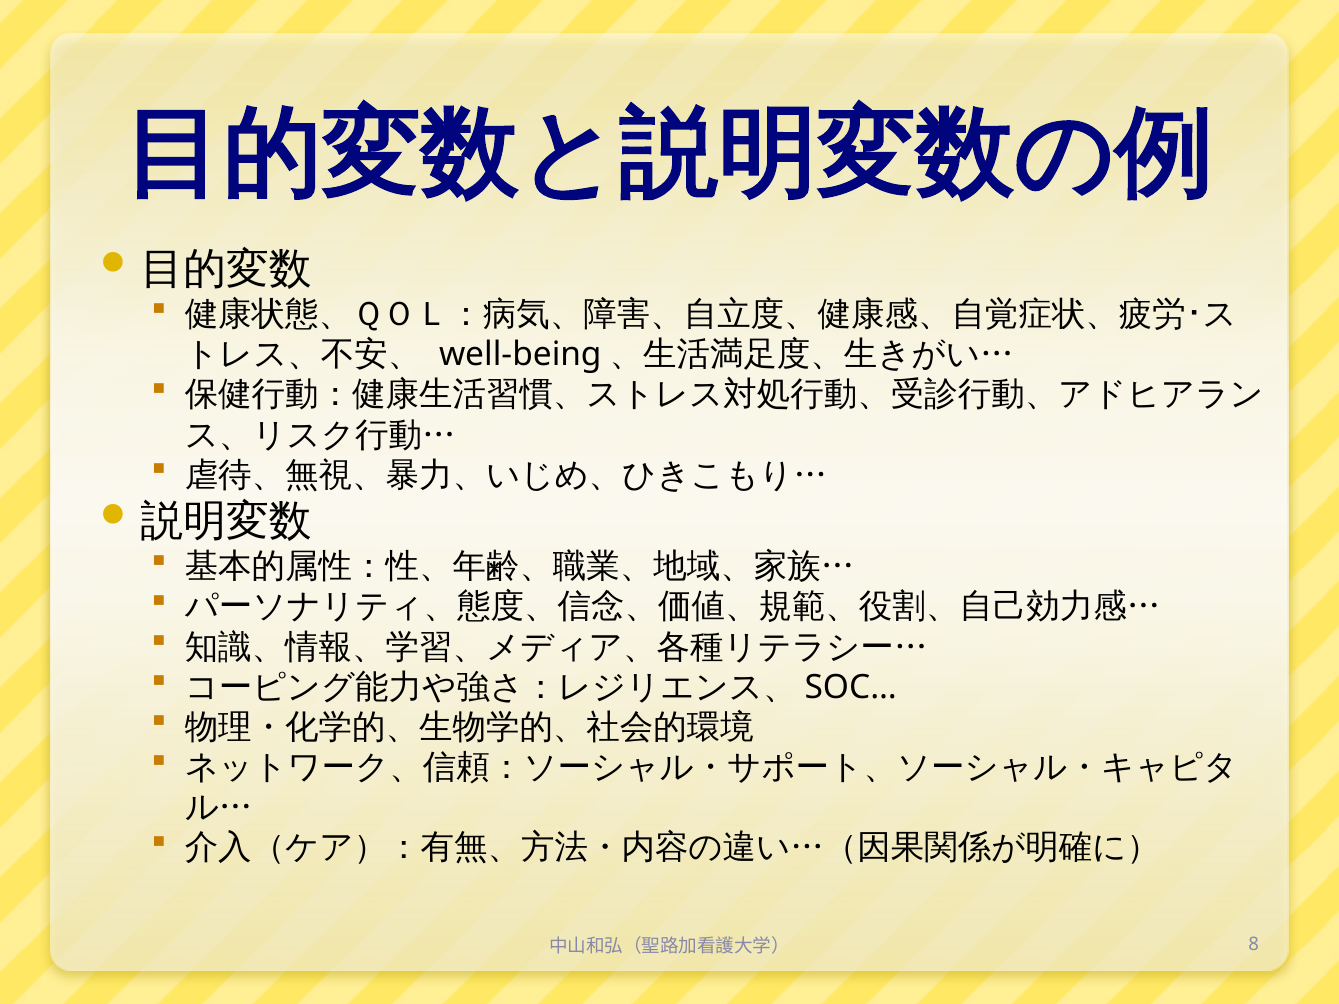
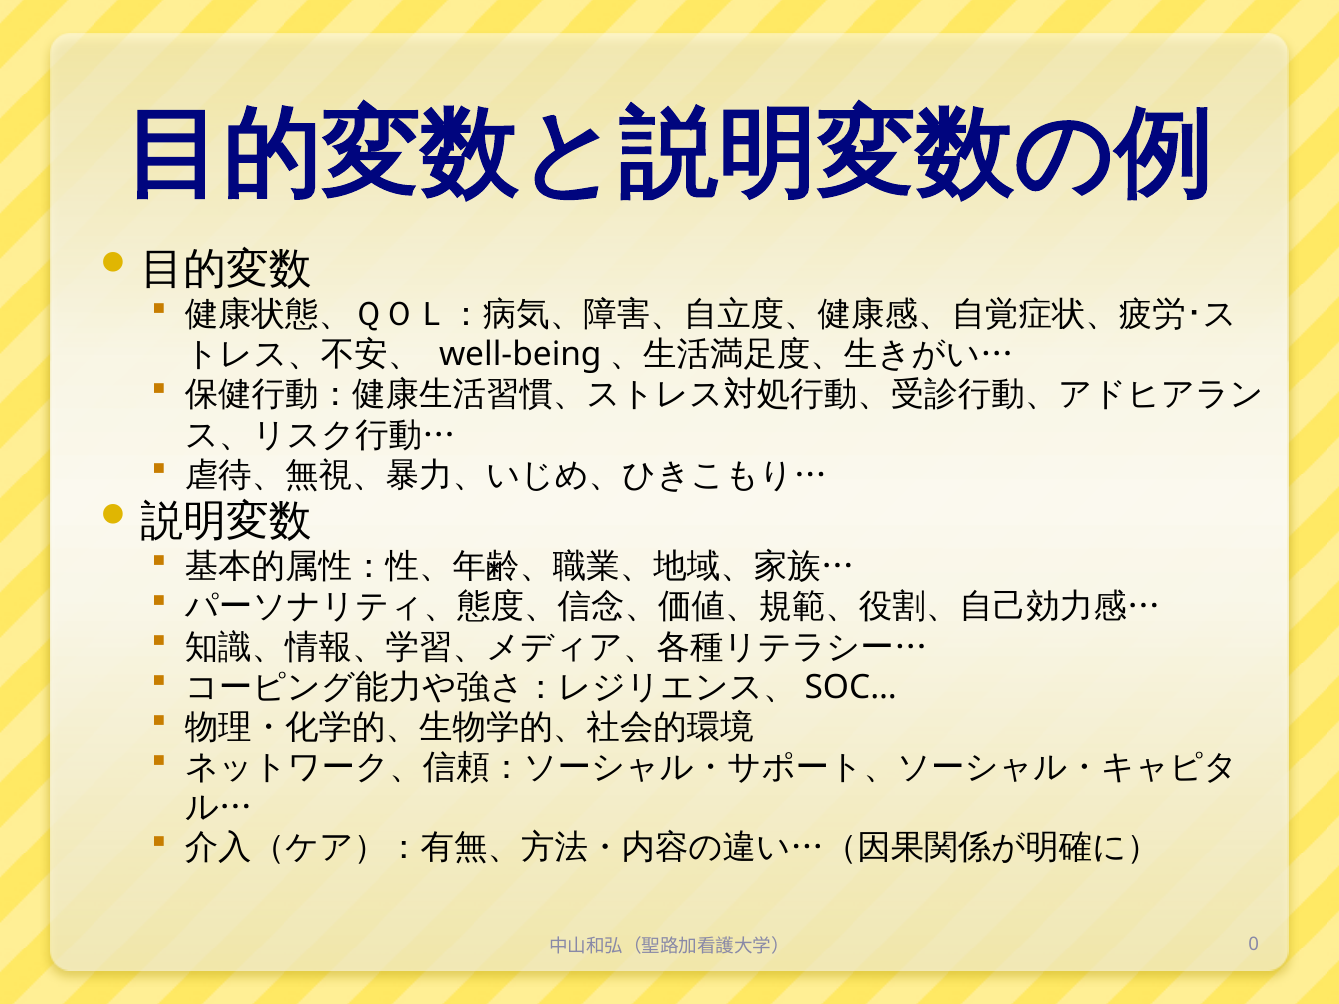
8: 8 -> 0
